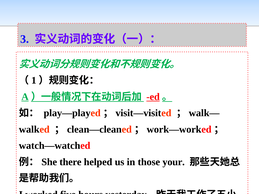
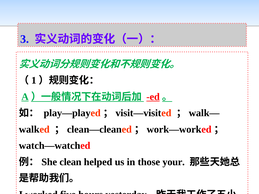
there: there -> clean
